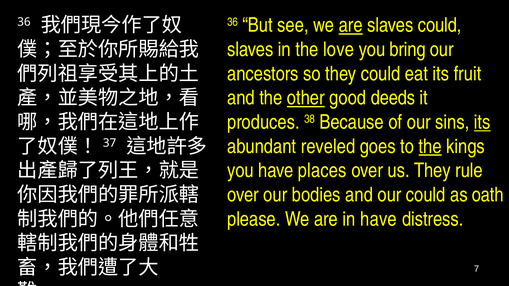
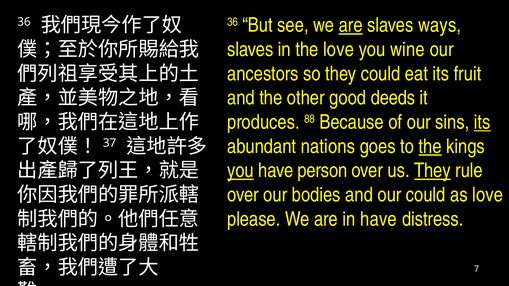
slaves could: could -> ways
bring: bring -> wine
other underline: present -> none
38: 38 -> 88
reveled: reveled -> nations
you at (240, 171) underline: none -> present
places: places -> person
They at (432, 171) underline: none -> present
as oath: oath -> love
